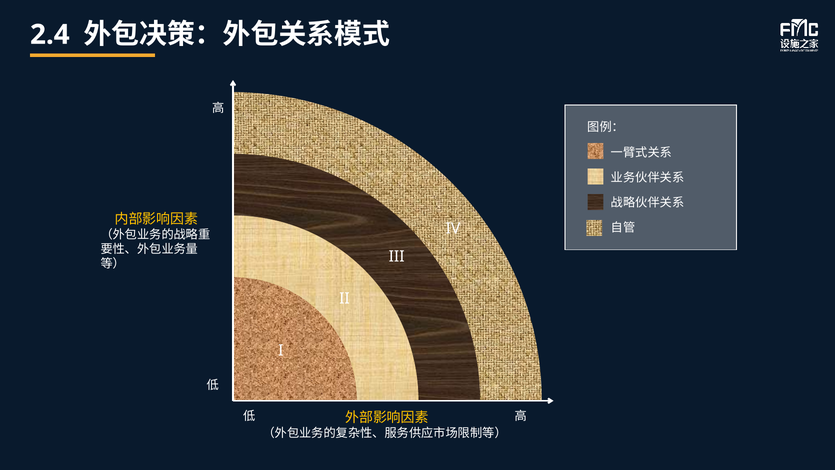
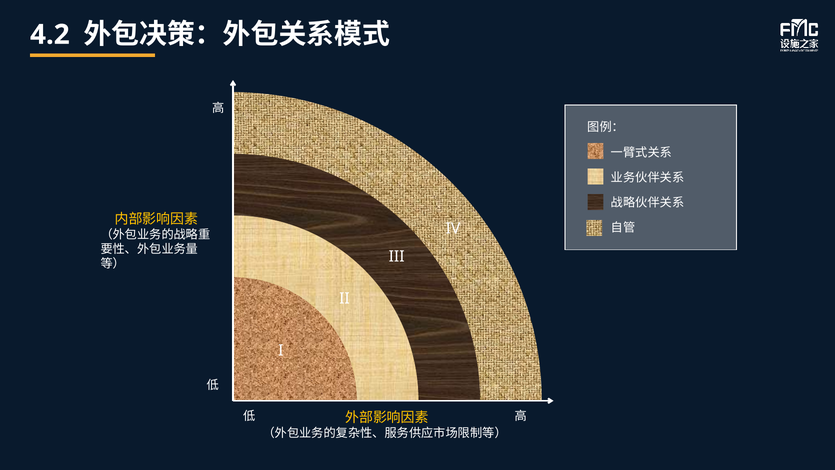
2.4: 2.4 -> 4.2
